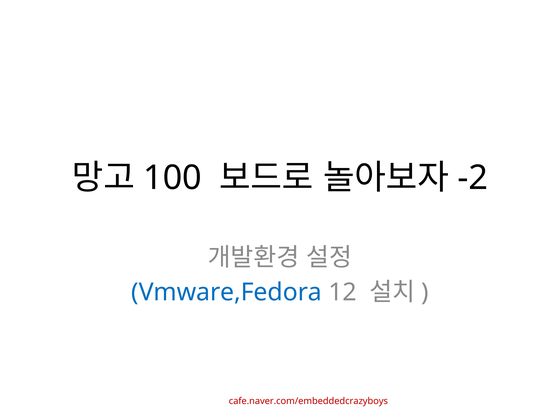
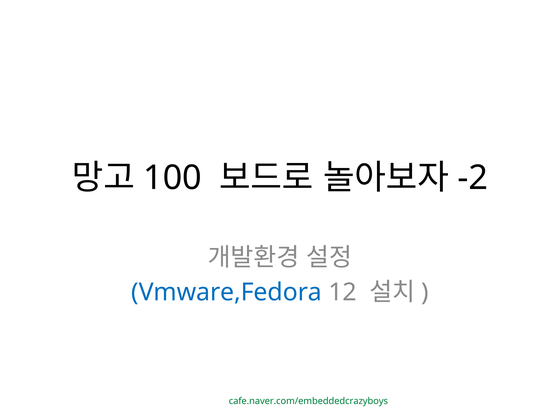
cafe.naver.com/embeddedcrazyboys colour: red -> green
